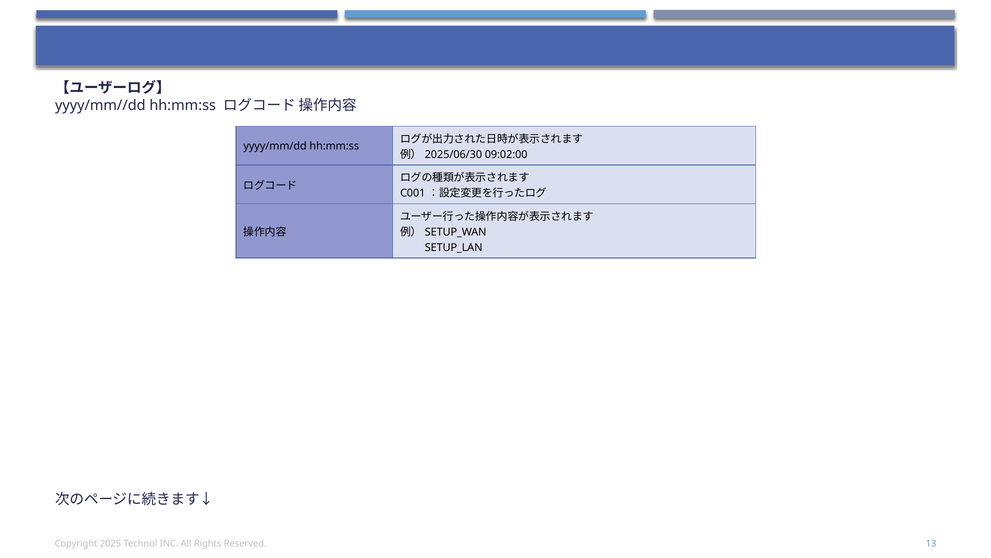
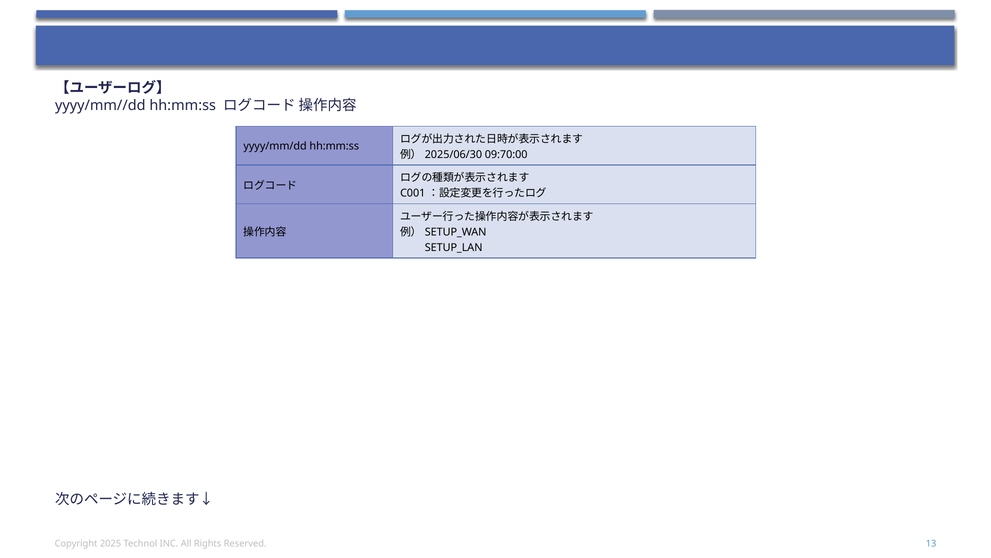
09:02:00: 09:02:00 -> 09:70:00
